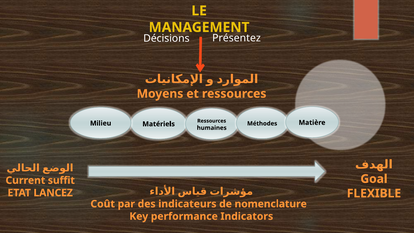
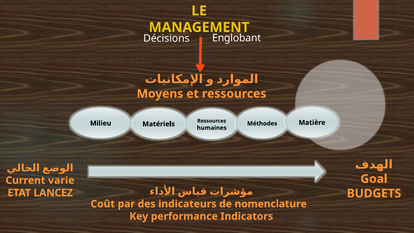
Présentez: Présentez -> Englobant
suffit: suffit -> varie
FLEXIBLE: FLEXIBLE -> BUDGETS
